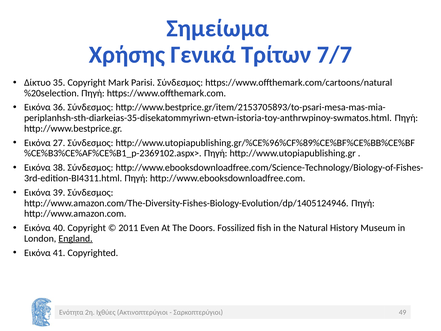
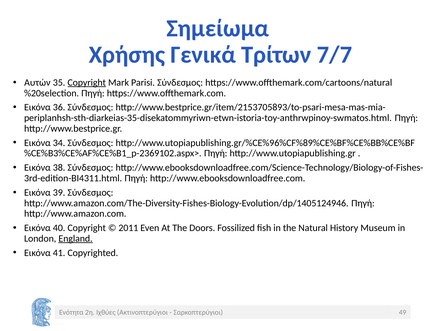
Δίκτυο: Δίκτυο -> Αυτών
Copyright at (87, 83) underline: none -> present
27: 27 -> 34
